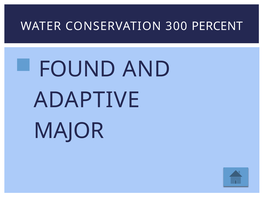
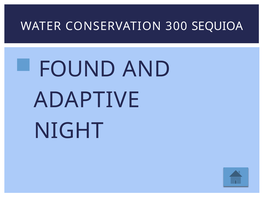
PERCENT: PERCENT -> SEQUIOA
MAJOR: MAJOR -> NIGHT
